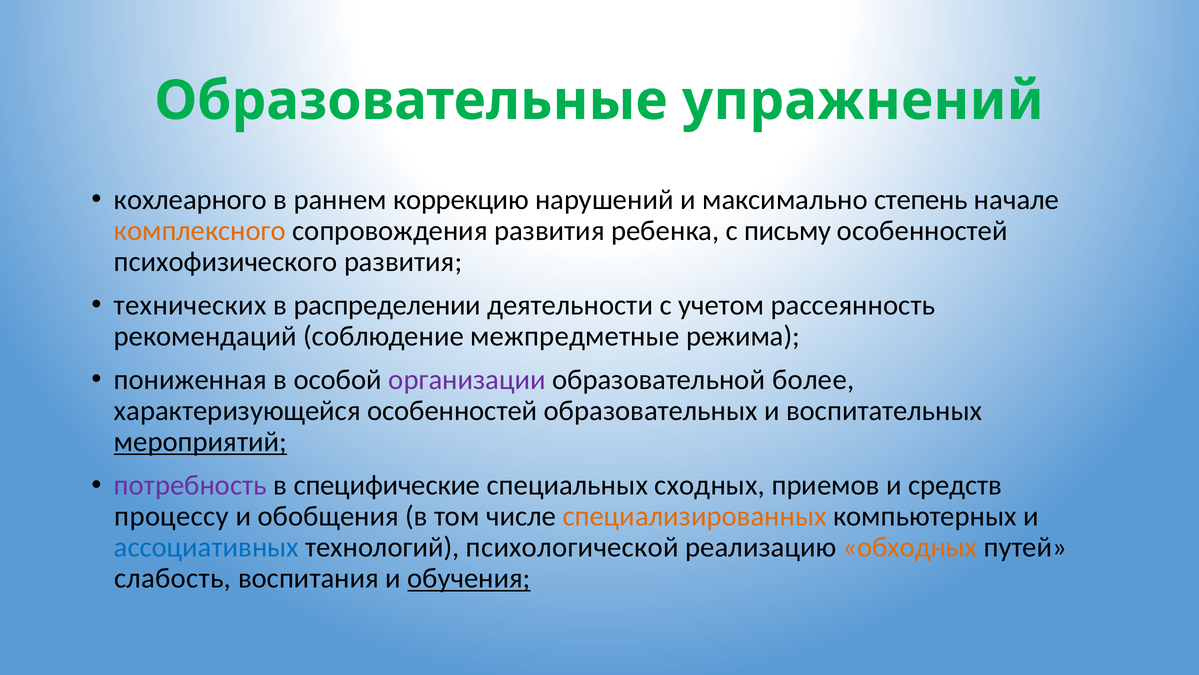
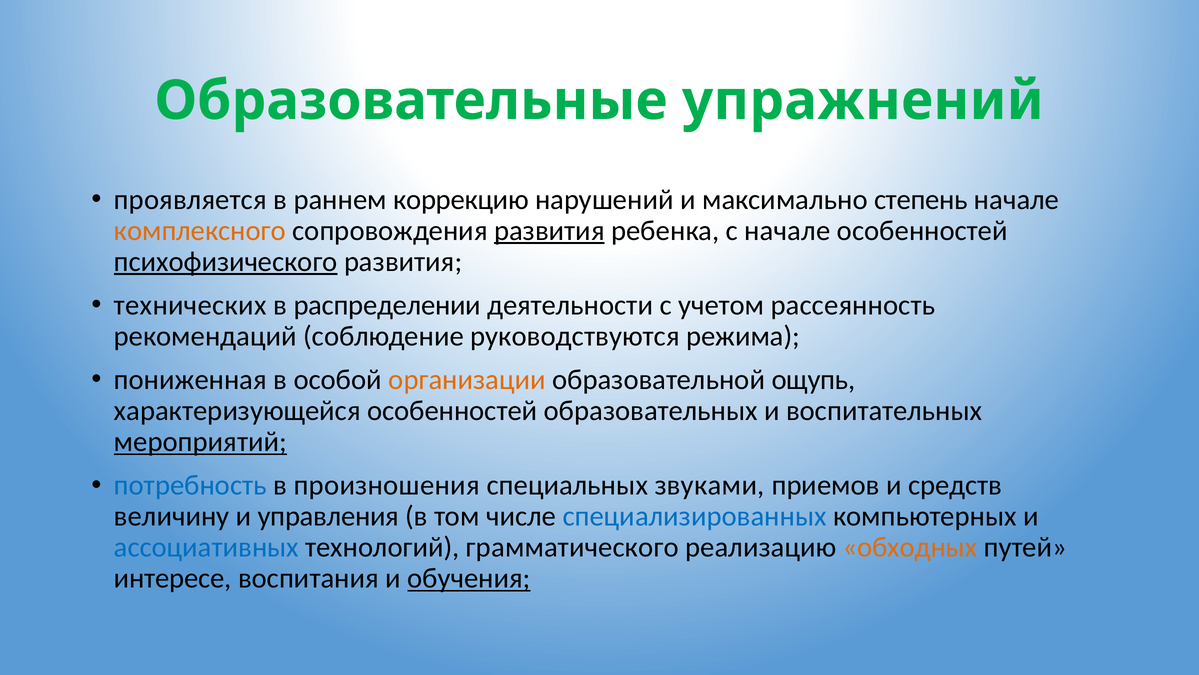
кохлеарного: кохлеарного -> проявляется
развития at (549, 230) underline: none -> present
с письму: письму -> начале
психофизического underline: none -> present
межпредметные: межпредметные -> руководствуются
организации colour: purple -> orange
более: более -> ощупь
потребность colour: purple -> blue
специфические: специфические -> произношения
сходных: сходных -> звуками
процессу: процессу -> величину
обобщения: обобщения -> управления
специализированных colour: orange -> blue
психологической: психологической -> грамматического
слабость: слабость -> интересе
